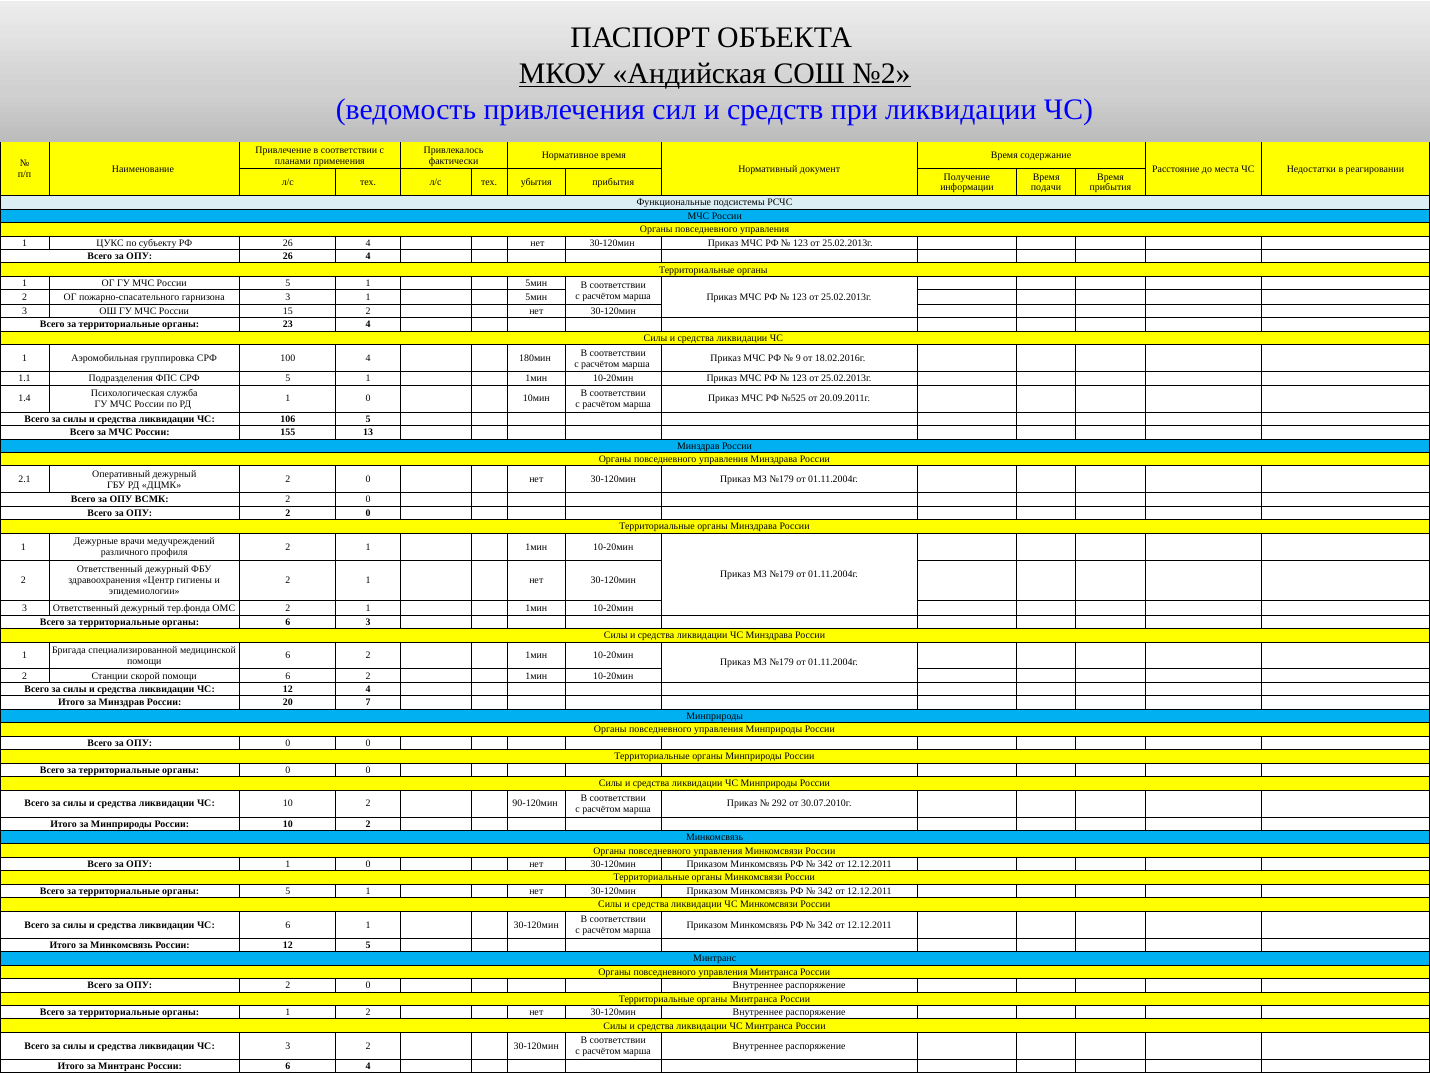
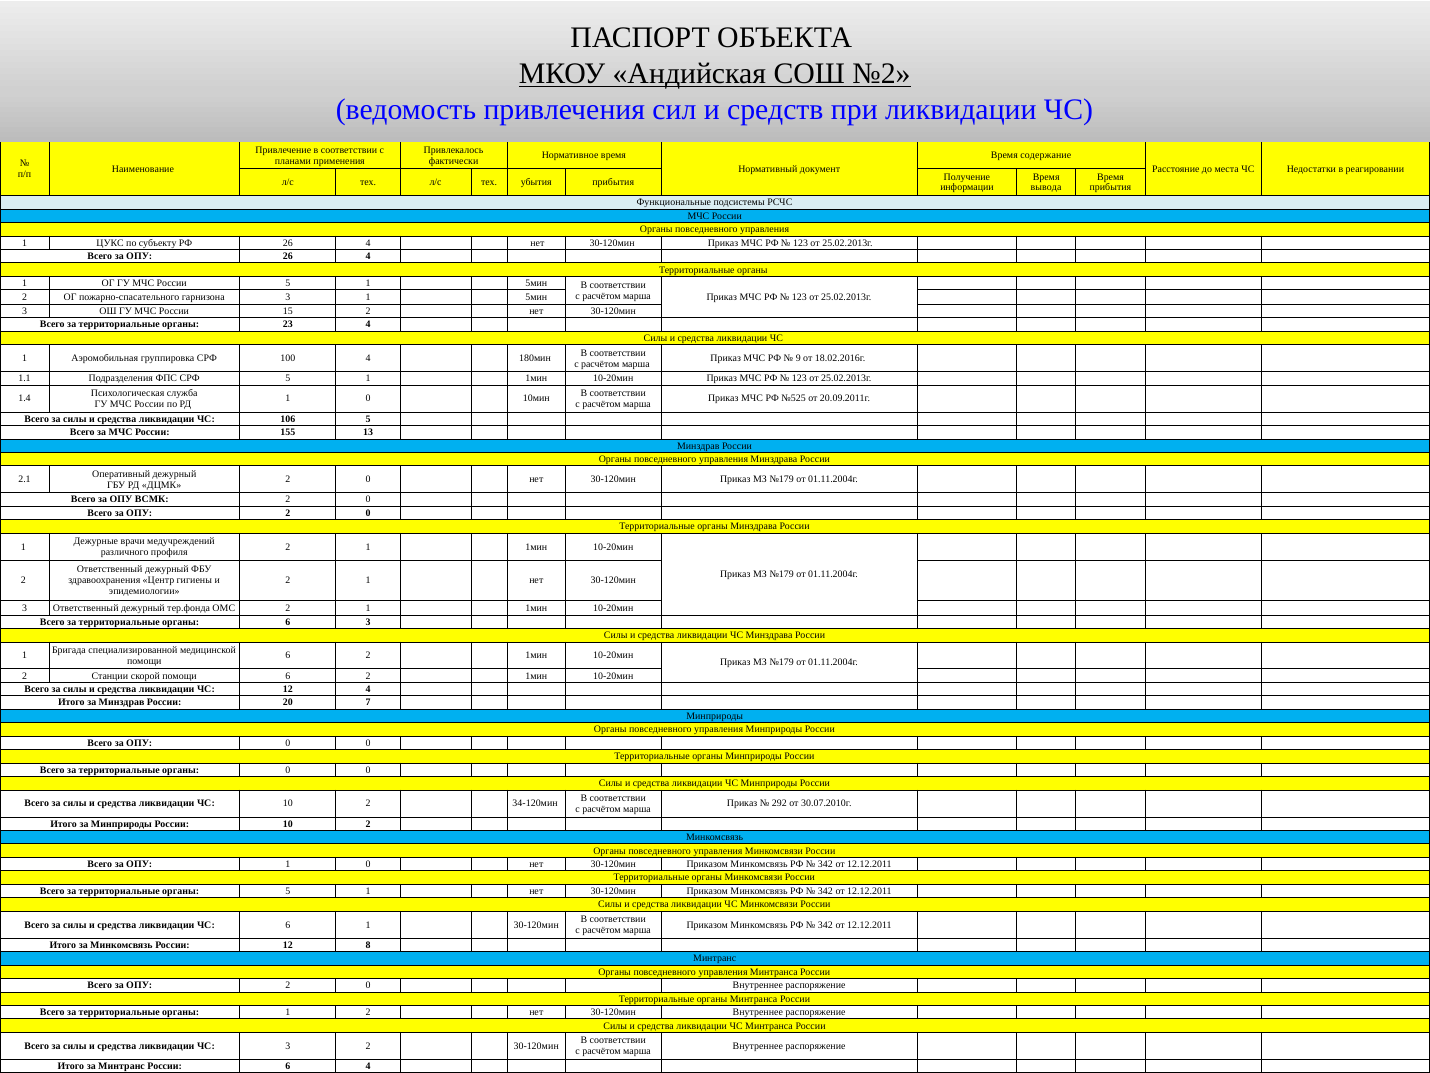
подачи: подачи -> вывода
90-120мин: 90-120мин -> 34-120мин
12 5: 5 -> 8
